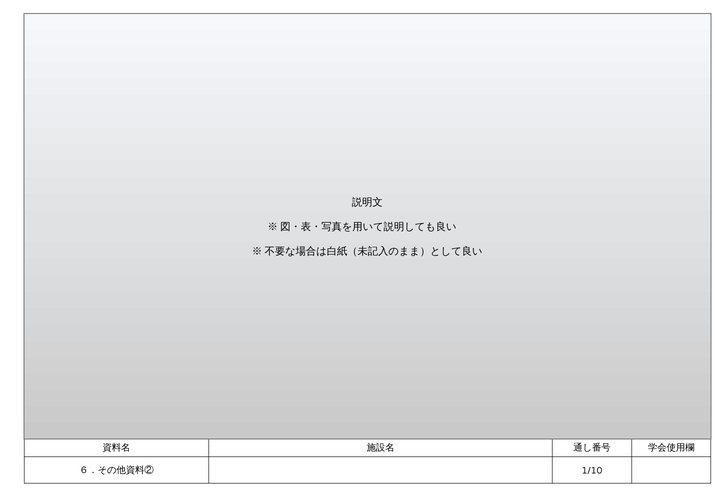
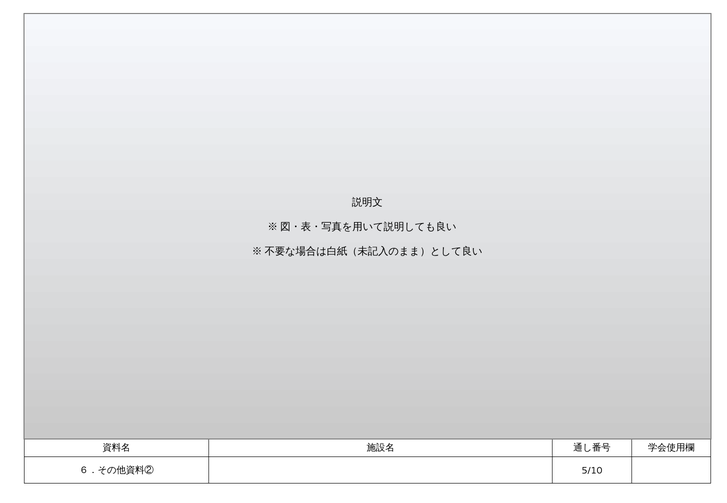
1/10: 1/10 -> 5/10
